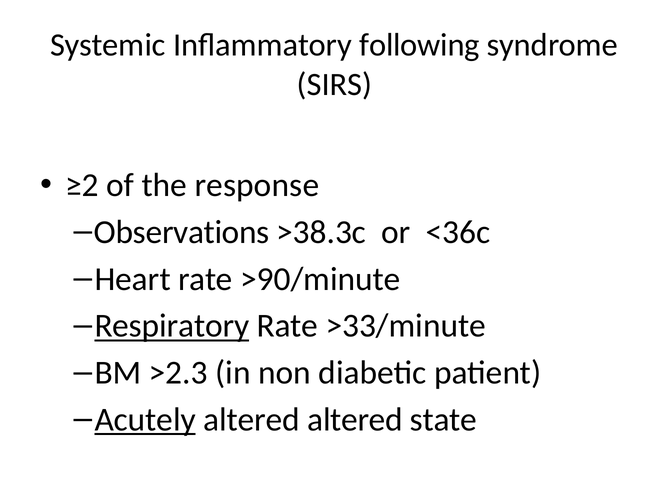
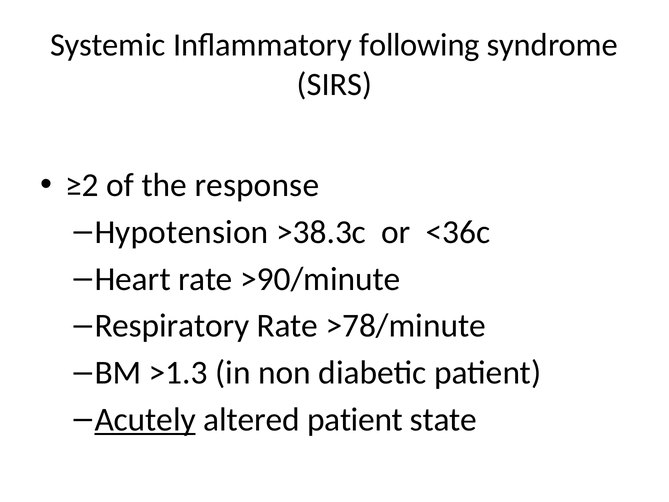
Observations: Observations -> Hypotension
Respiratory underline: present -> none
>33/minute: >33/minute -> >78/minute
>2.3: >2.3 -> >1.3
altered altered: altered -> patient
